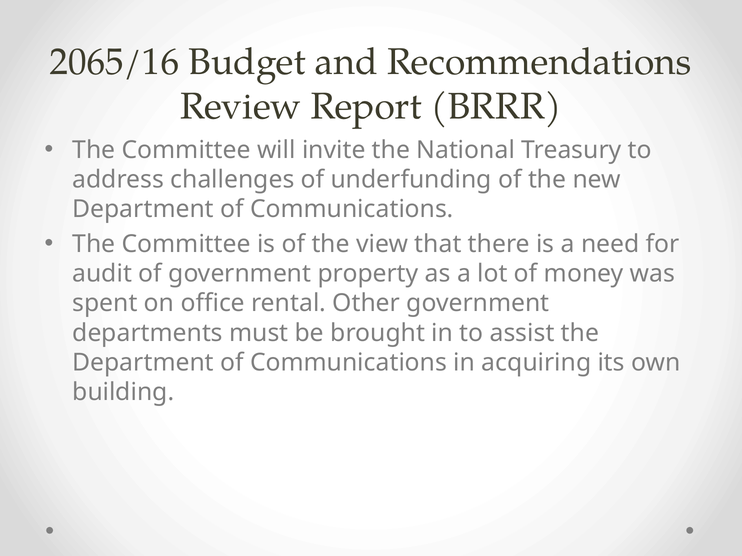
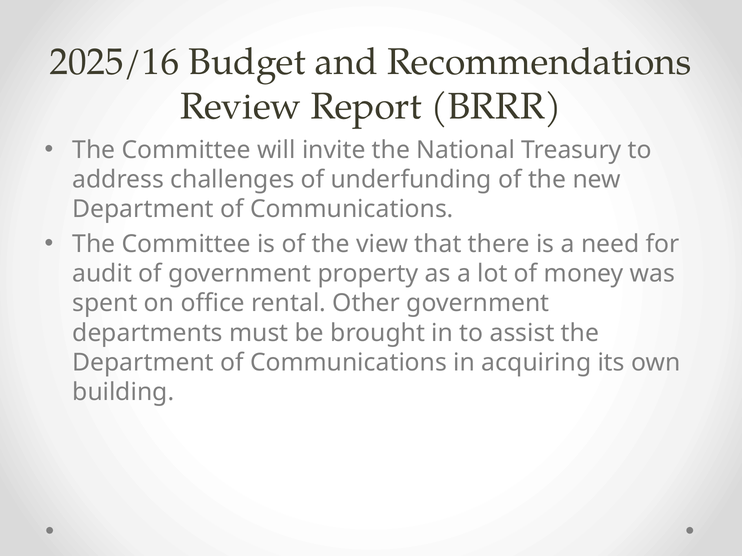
2065/16: 2065/16 -> 2025/16
